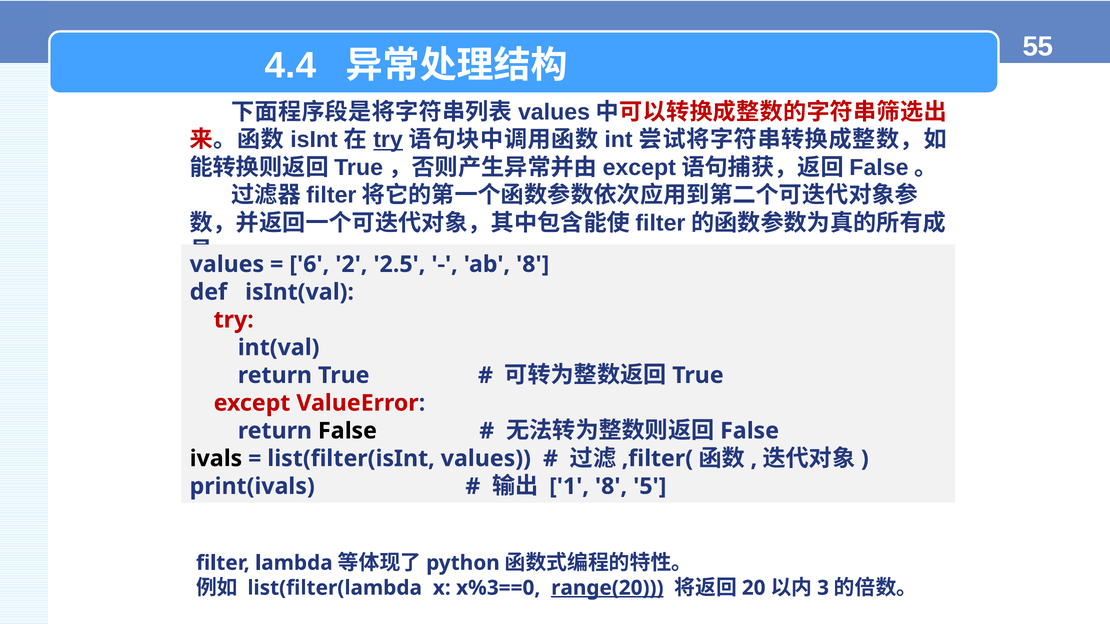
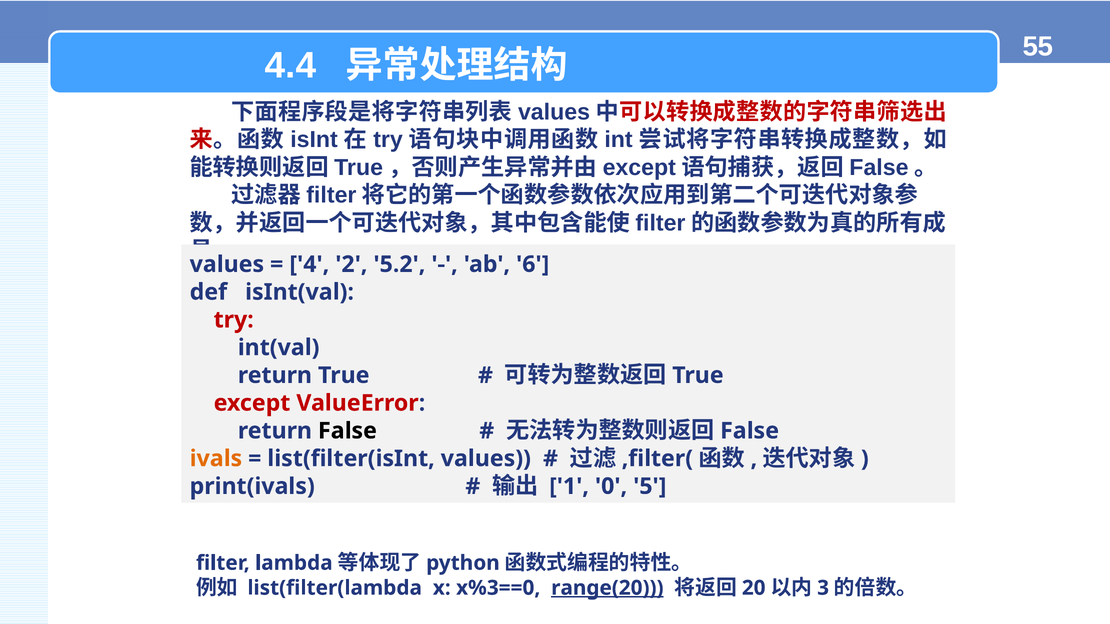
try at (388, 140) underline: present -> none
6: 6 -> 4
2.5: 2.5 -> 5.2
ab 8: 8 -> 6
ivals colour: black -> orange
1 8: 8 -> 0
